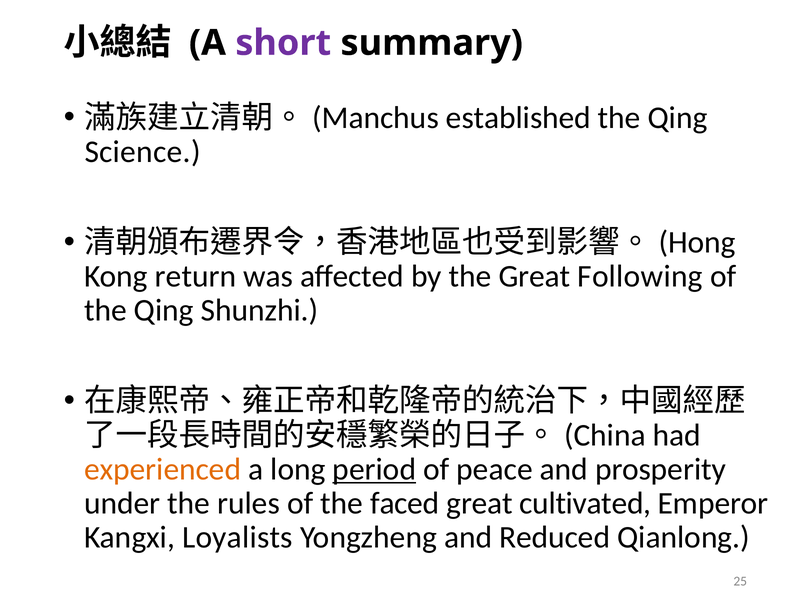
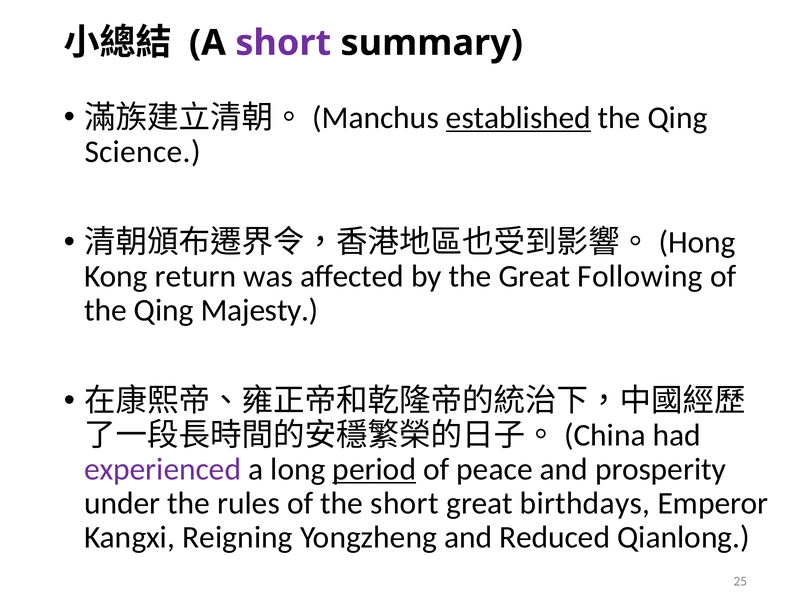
established underline: none -> present
Shunzhi: Shunzhi -> Majesty
experienced colour: orange -> purple
the faced: faced -> short
cultivated: cultivated -> birthdays
Loyalists: Loyalists -> Reigning
